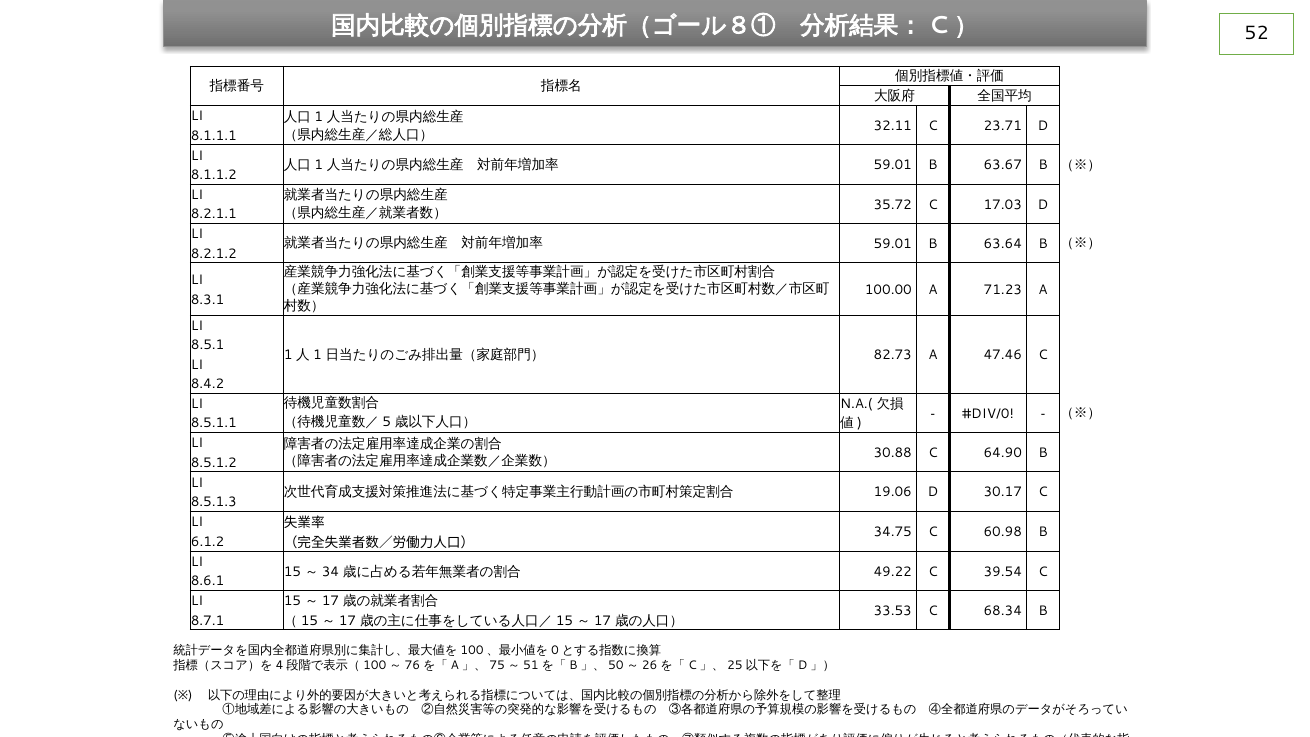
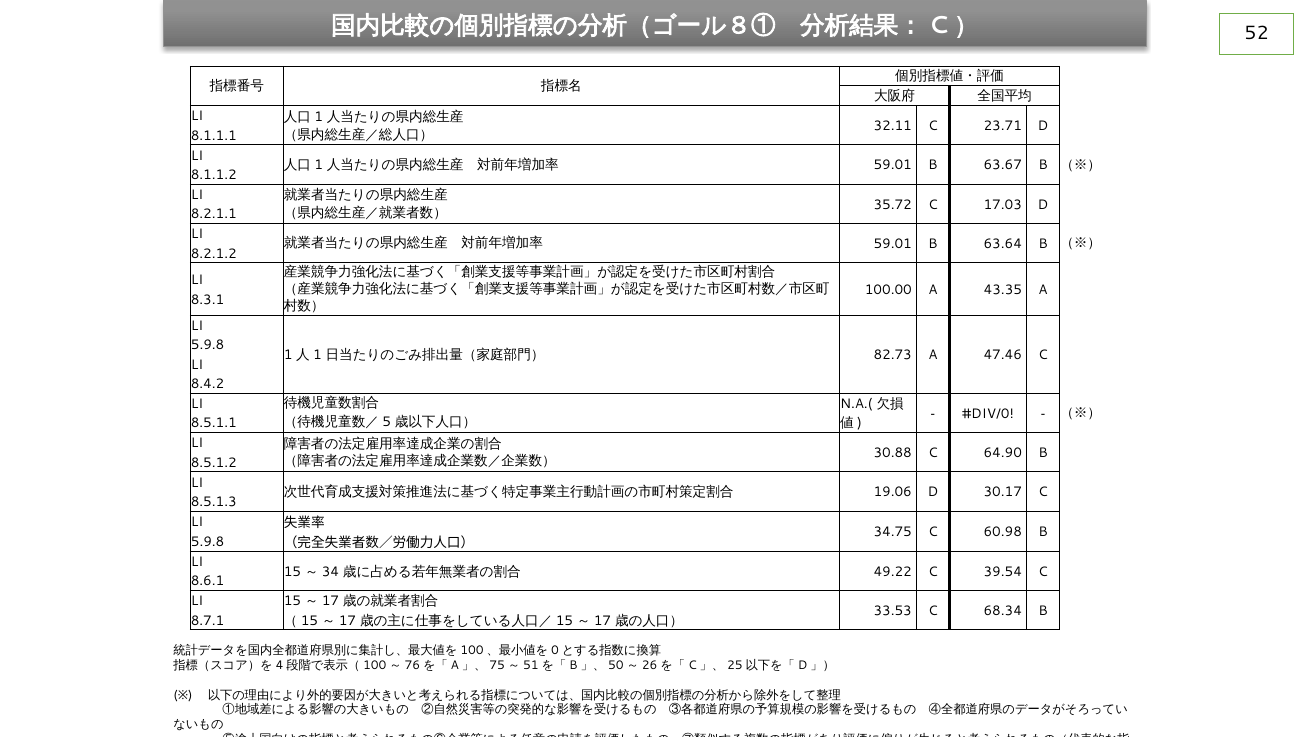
71.23: 71.23 -> 43.35
8.5.1 at (208, 345): 8.5.1 -> 5.9.8
6.1.2 at (208, 542): 6.1.2 -> 5.9.8
